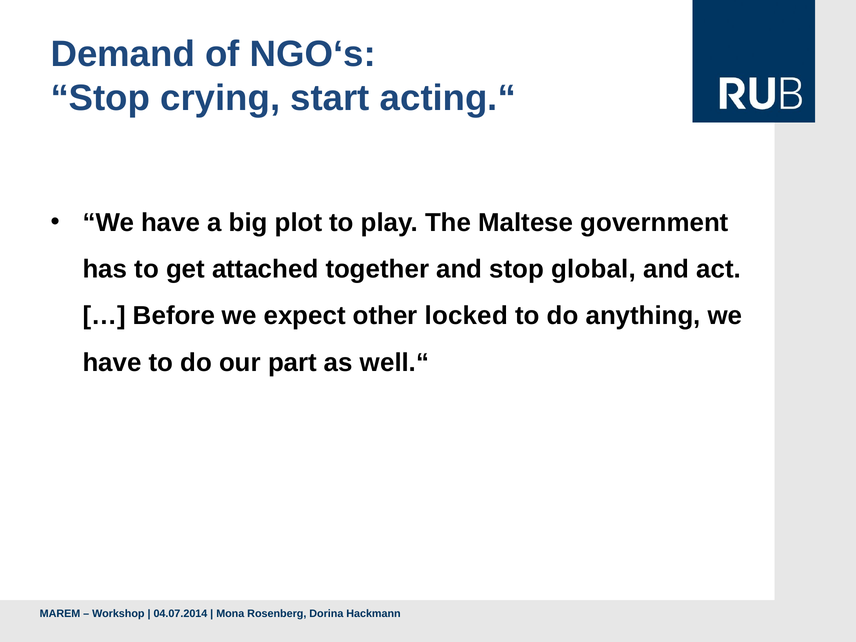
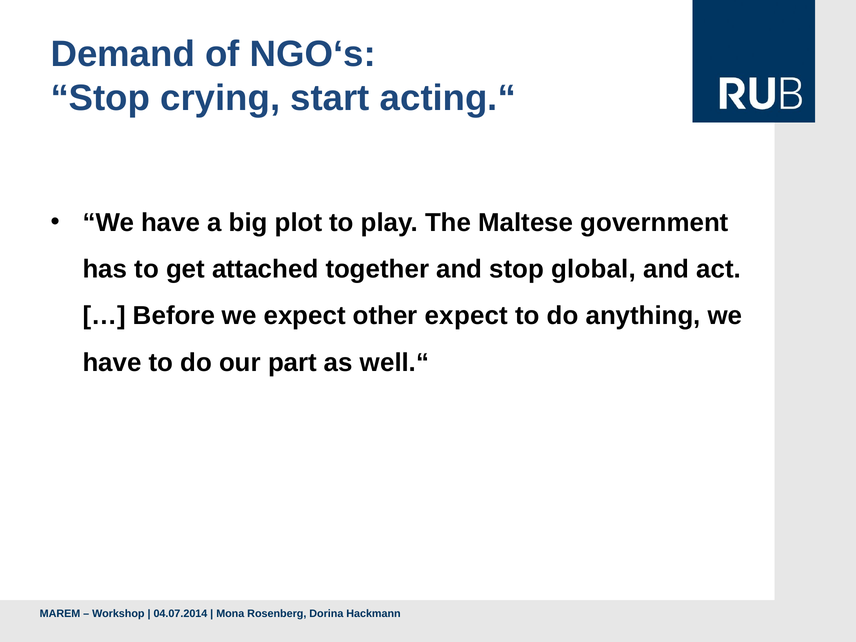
other locked: locked -> expect
